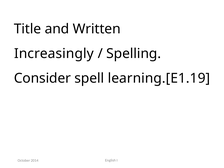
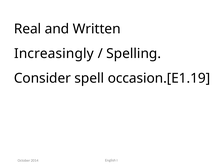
Title: Title -> Real
learning.[E1.19: learning.[E1.19 -> occasion.[E1.19
